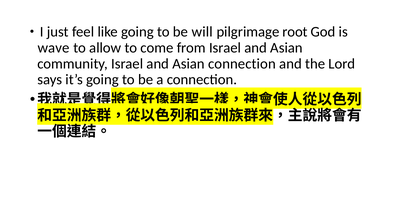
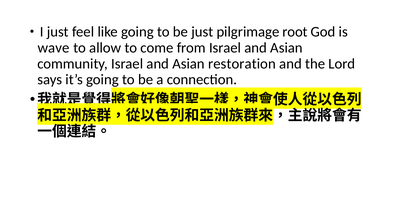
be will: will -> just
Asian connection: connection -> restoration
